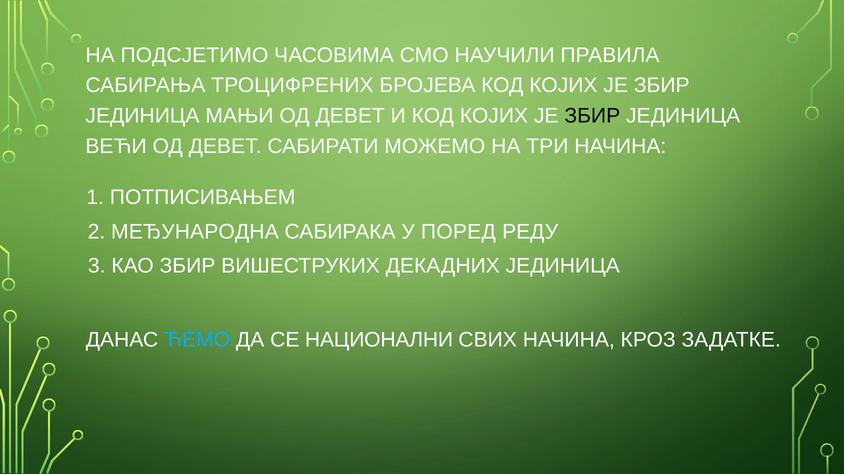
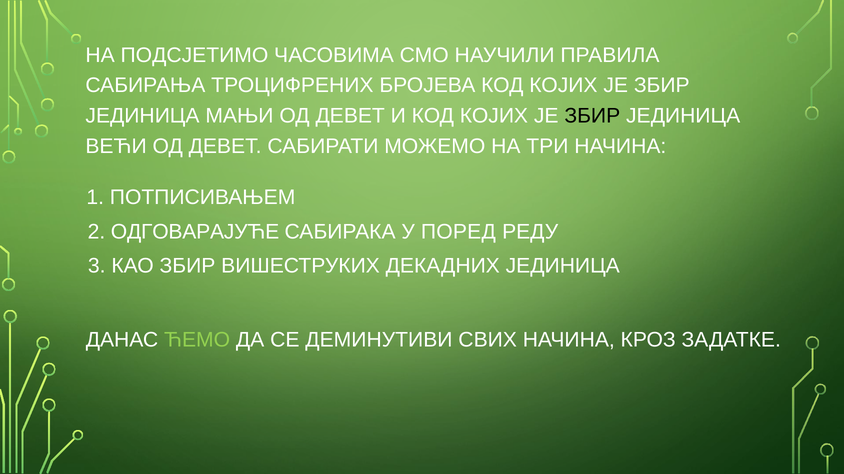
МЕЂУНАРОДНА: МЕЂУНАРОДНА -> ОДГОВАРАЈУЋЕ
ЋЕМО colour: light blue -> light green
НАЦИОНАЛНИ: НАЦИОНАЛНИ -> ДЕМИНУТИВИ
